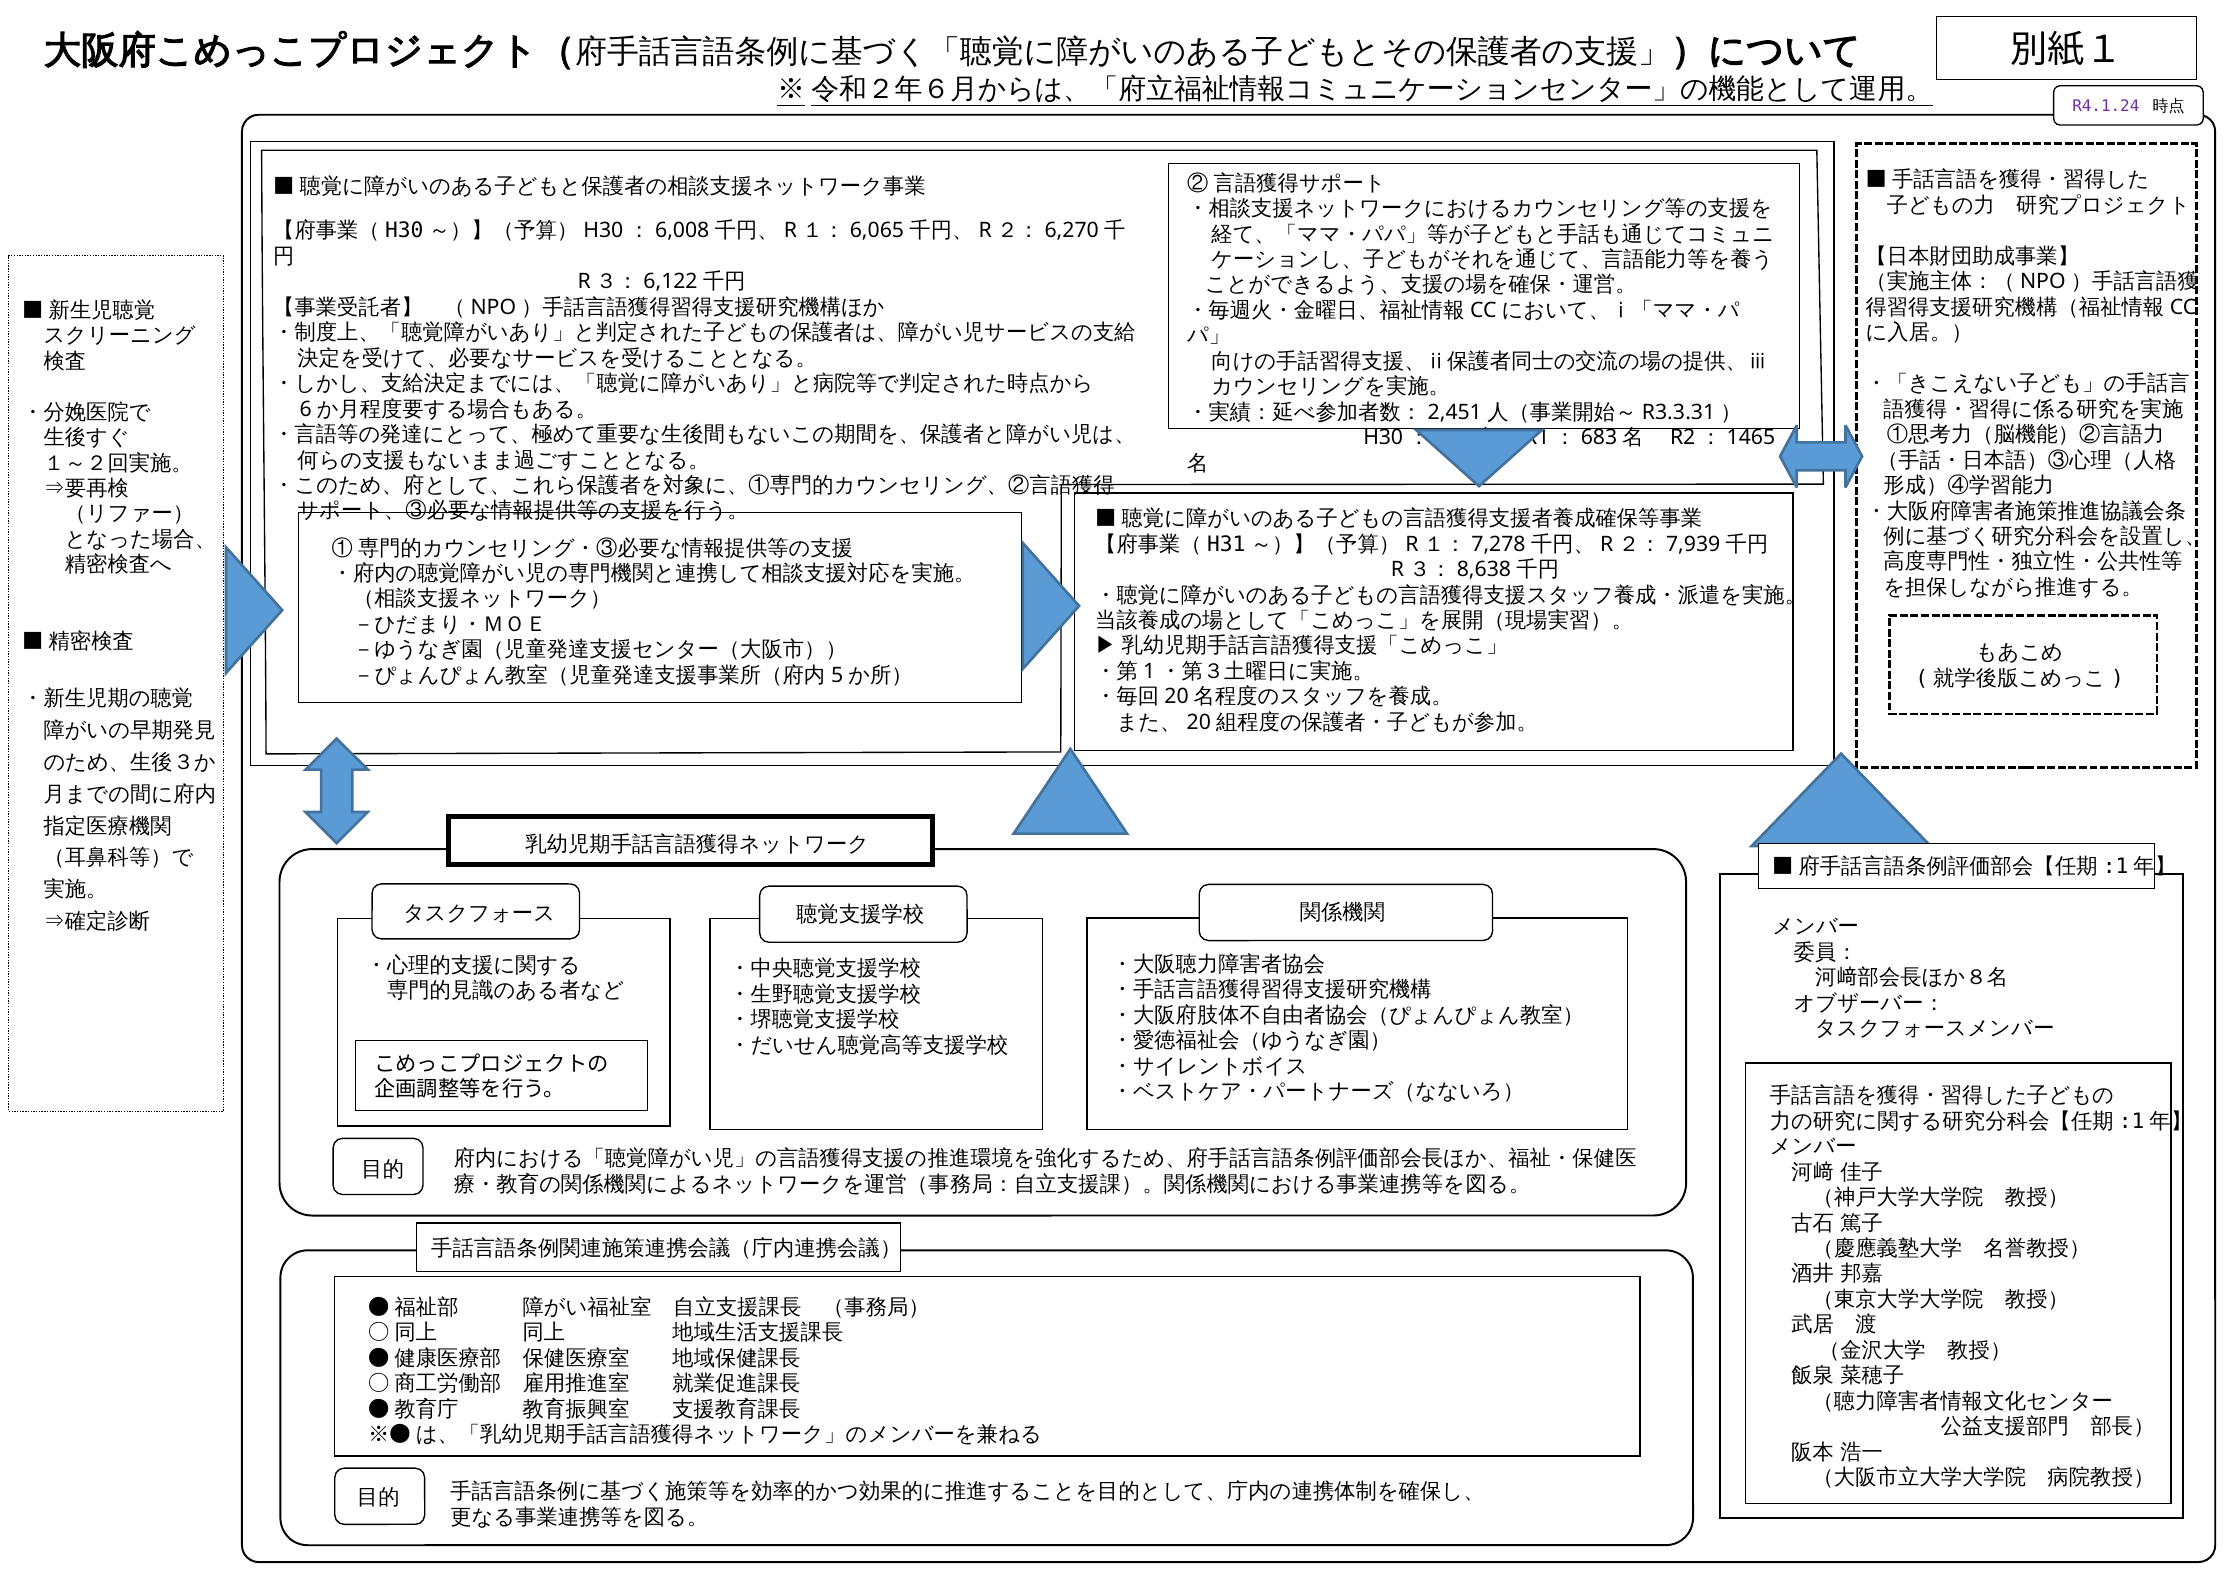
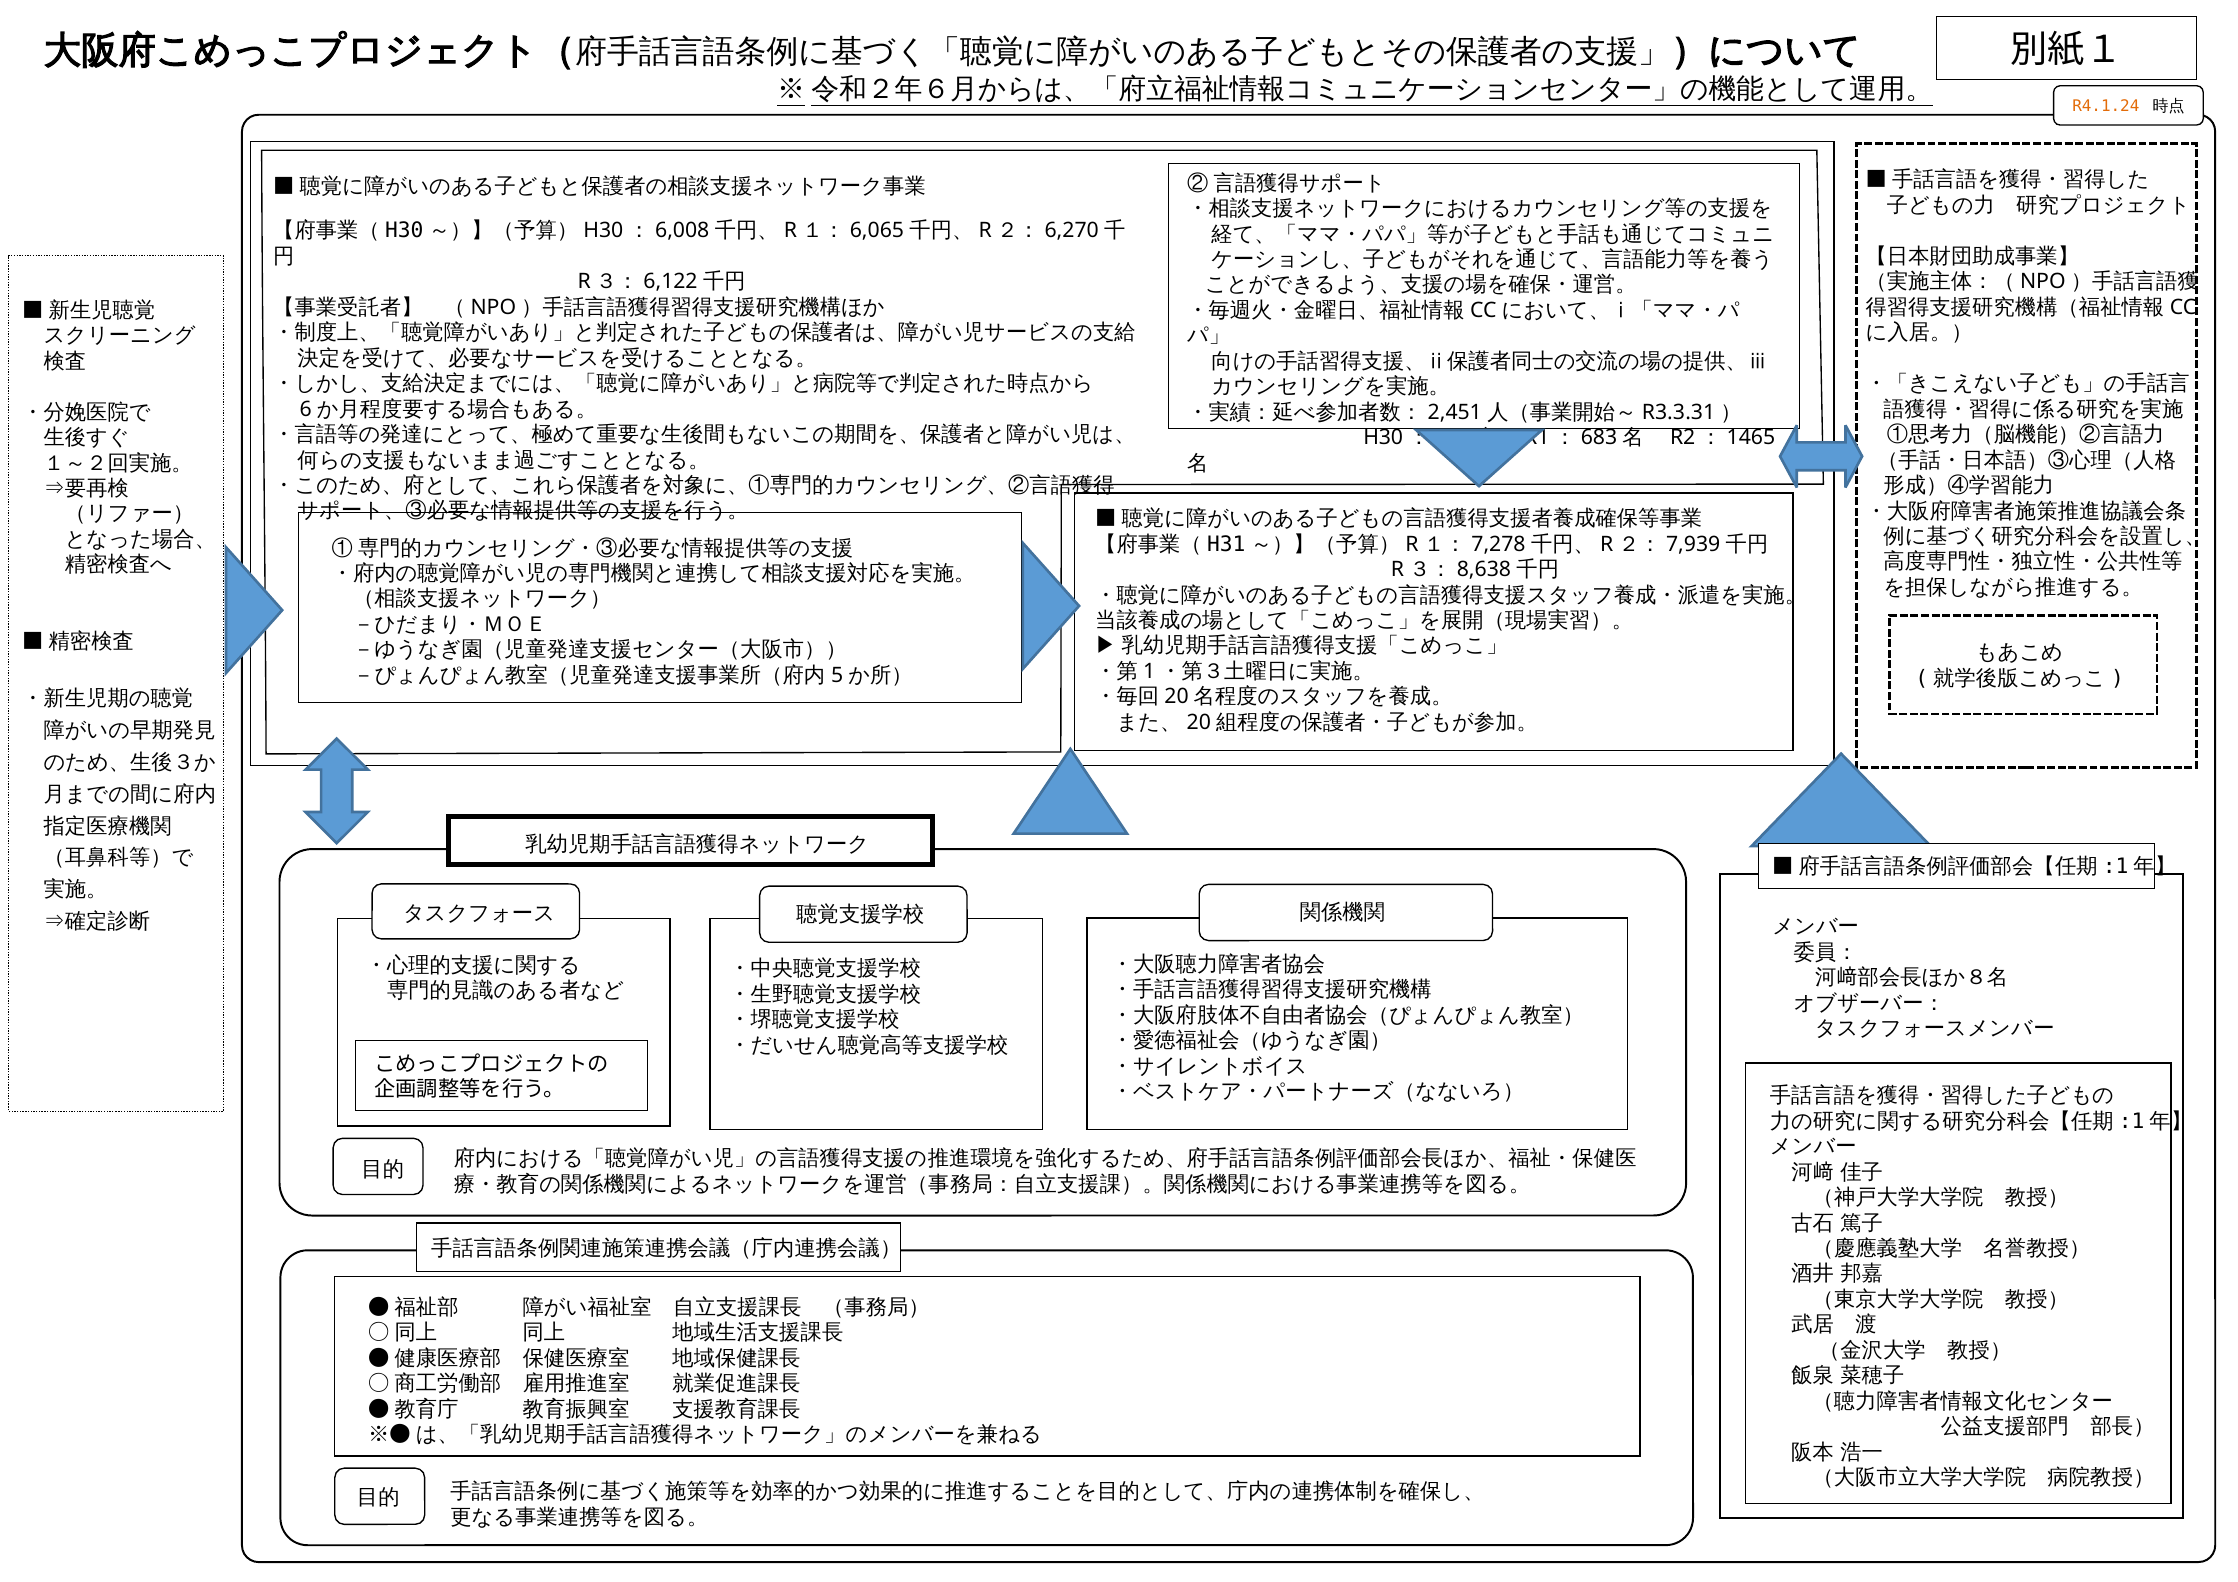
R4.1.24 colour: purple -> orange
